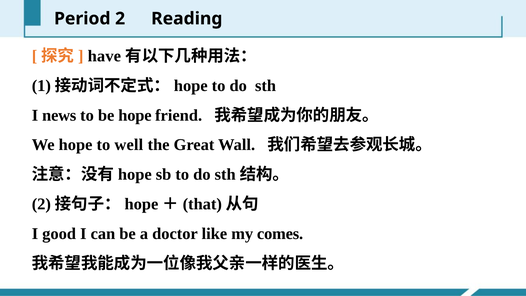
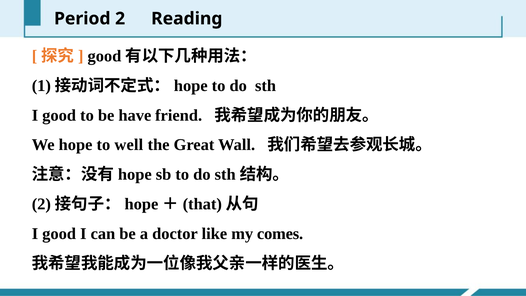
have at (104, 56): have -> good
news at (59, 115): news -> good
be hope: hope -> have
